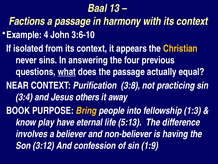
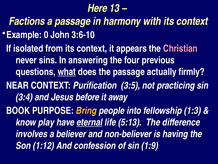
Baal: Baal -> Here
4: 4 -> 0
Christian colour: yellow -> pink
equal: equal -> firmly
3:8: 3:8 -> 3:5
others: others -> before
eternal underline: none -> present
3:12: 3:12 -> 1:12
